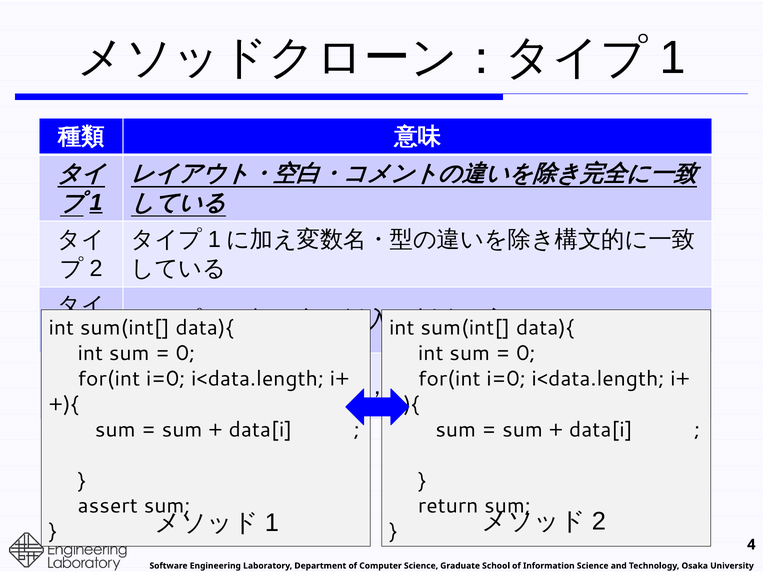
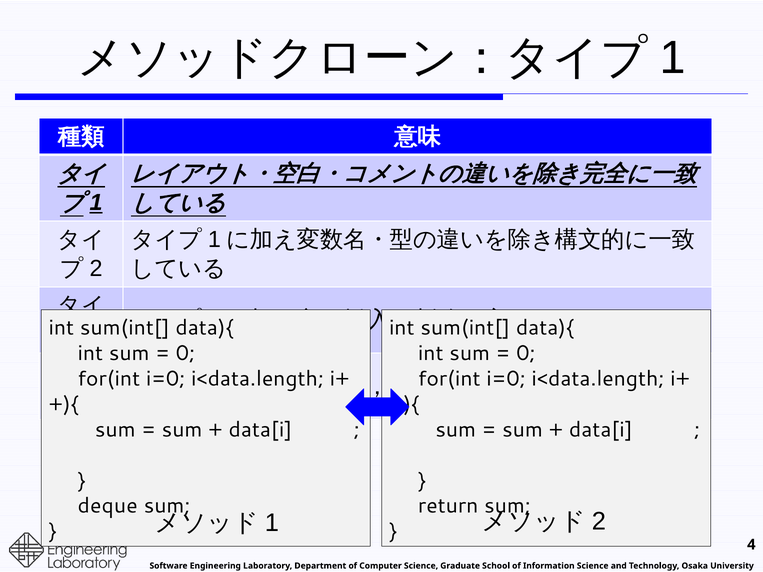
assert: assert -> deque
